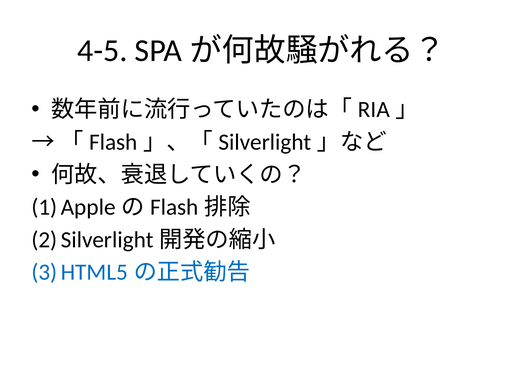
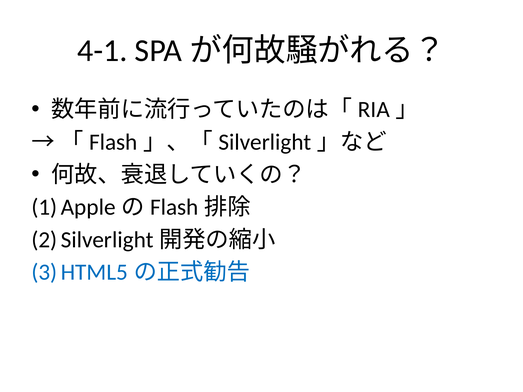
4-5: 4-5 -> 4-1
